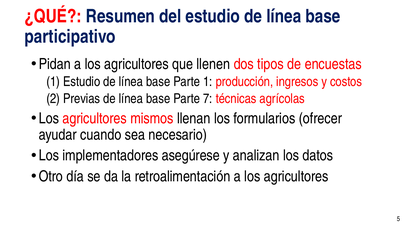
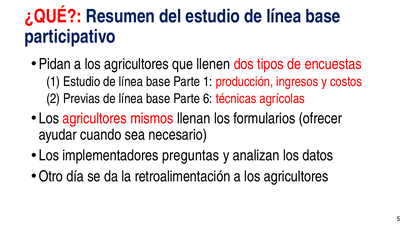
7: 7 -> 6
asegúrese: asegúrese -> preguntas
